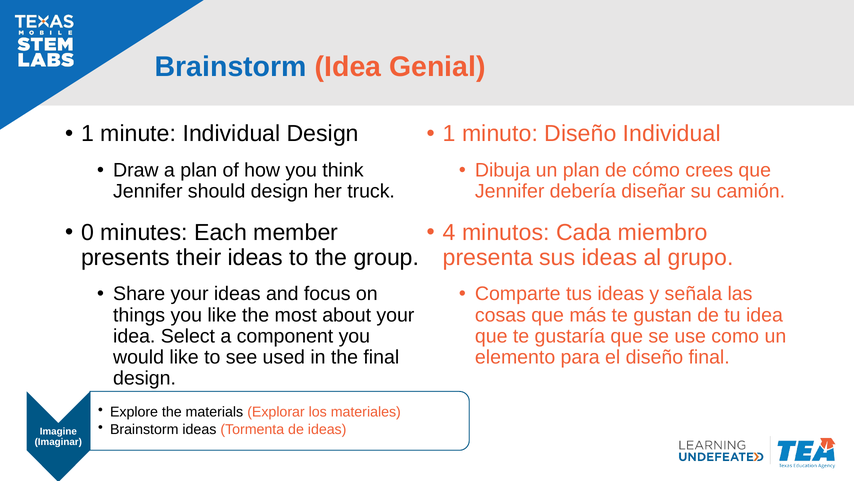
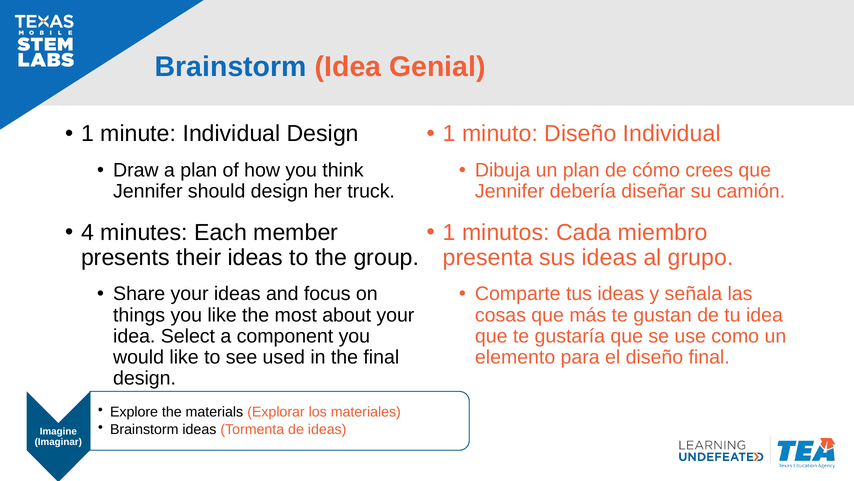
0: 0 -> 4
4 at (449, 232): 4 -> 1
